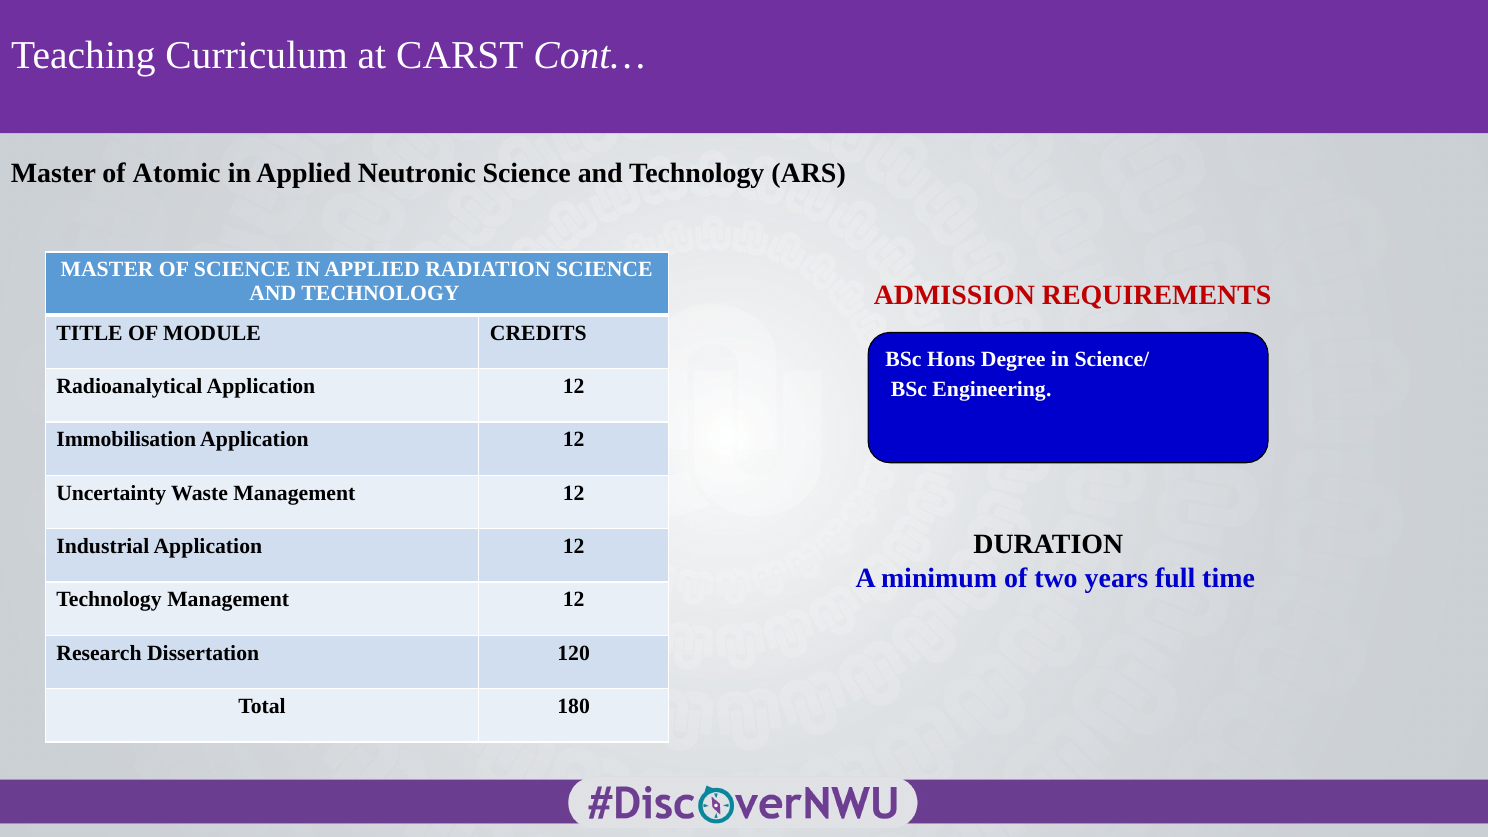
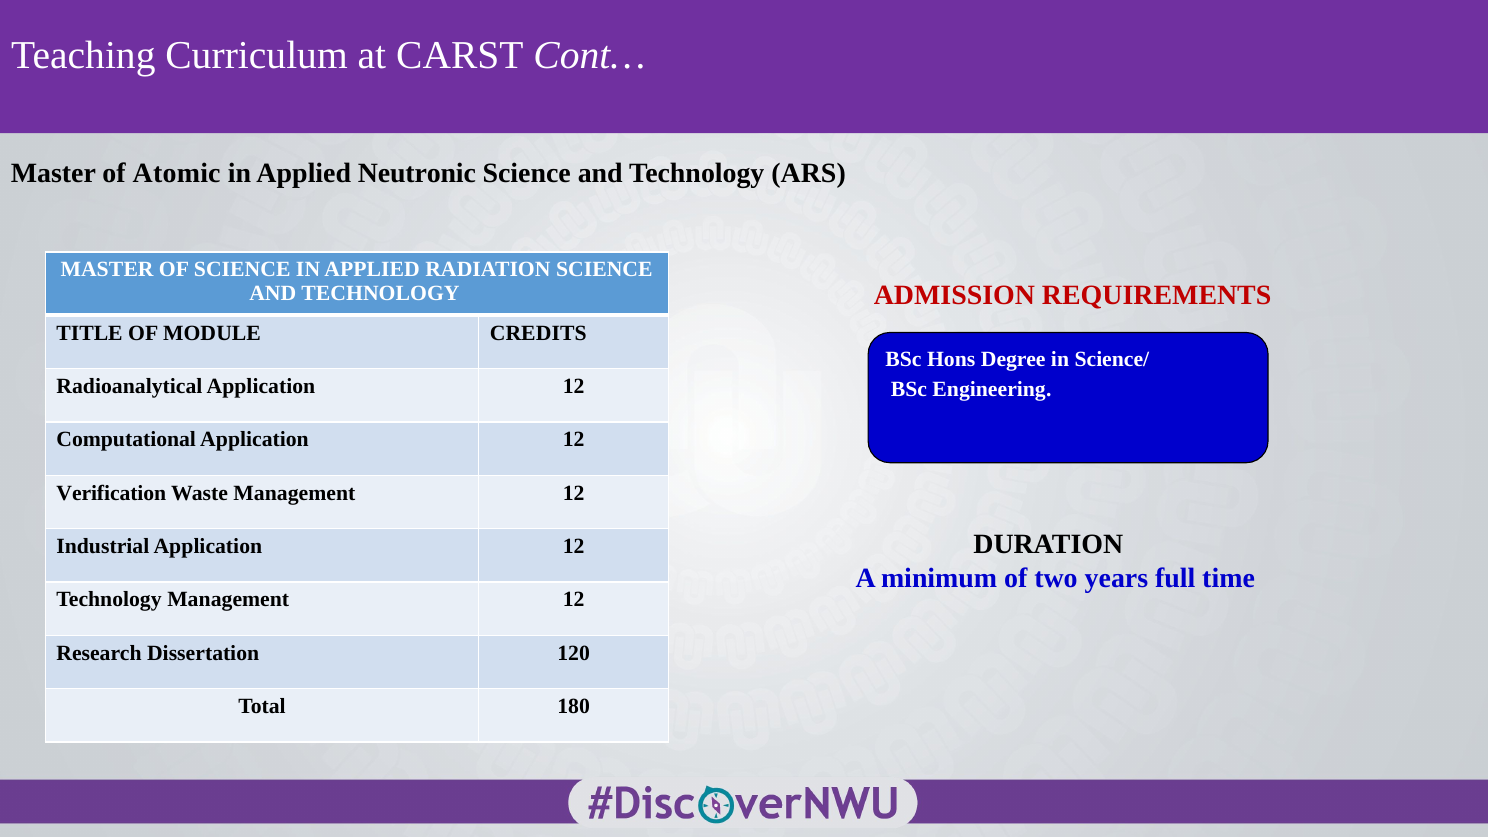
Immobilisation: Immobilisation -> Computational
Uncertainty: Uncertainty -> Verification
